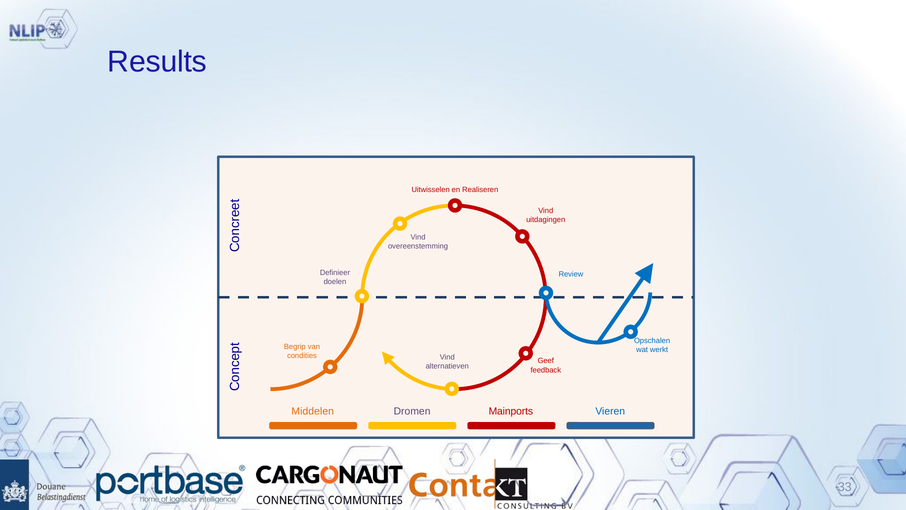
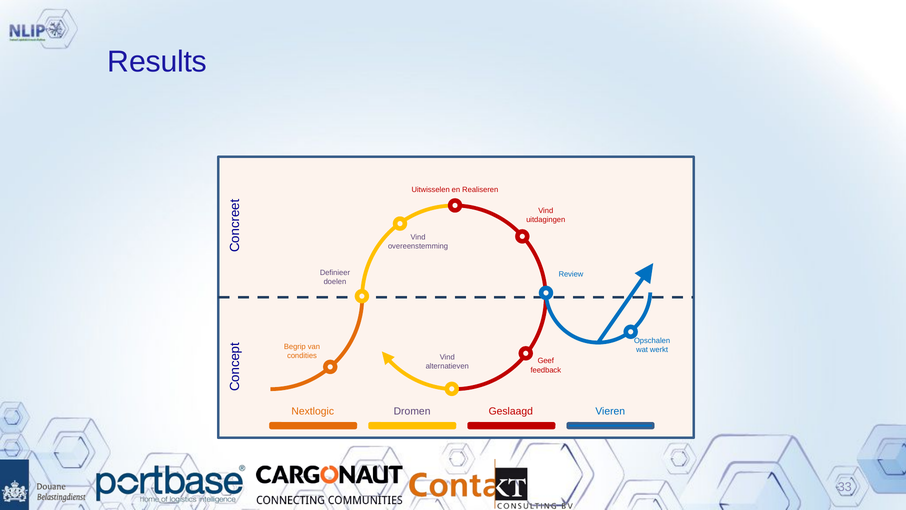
Middelen: Middelen -> Nextlogic
Mainports: Mainports -> Geslaagd
